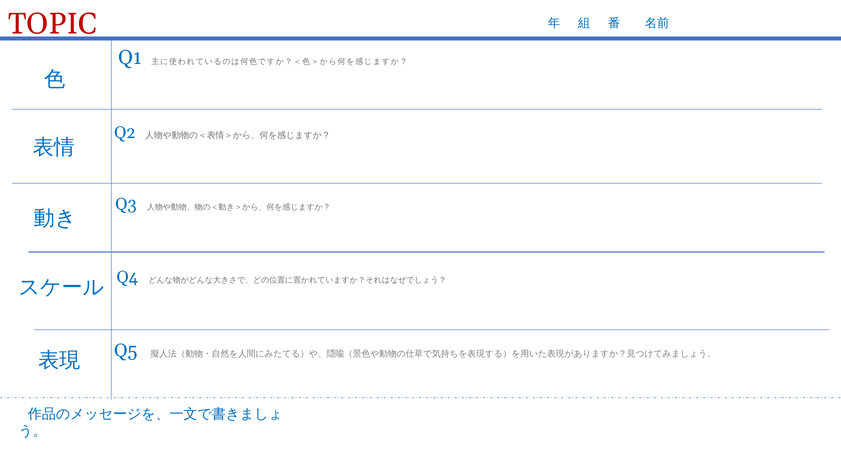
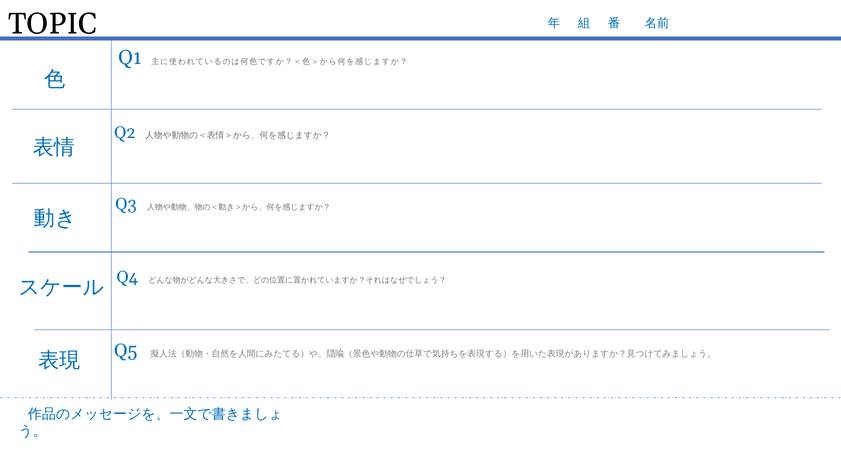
TOPIC colour: red -> black
